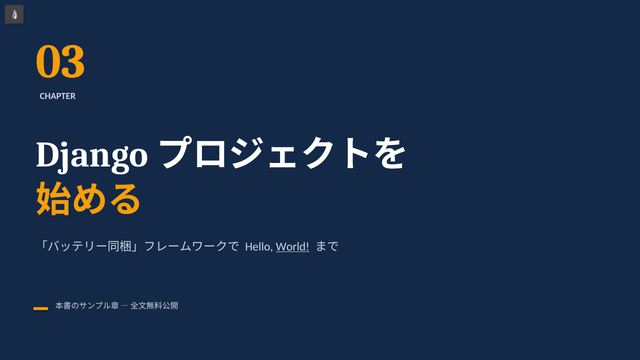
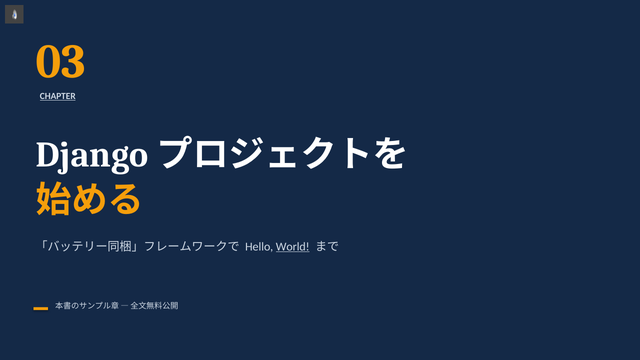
CHAPTER underline: none -> present
